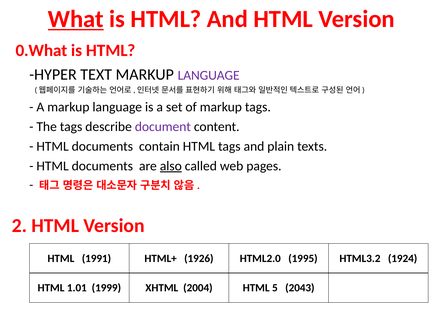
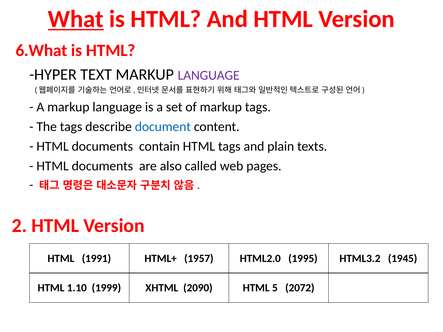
0.What: 0.What -> 6.What
document colour: purple -> blue
also underline: present -> none
1926: 1926 -> 1957
1924: 1924 -> 1945
1.01: 1.01 -> 1.10
2004: 2004 -> 2090
2043: 2043 -> 2072
